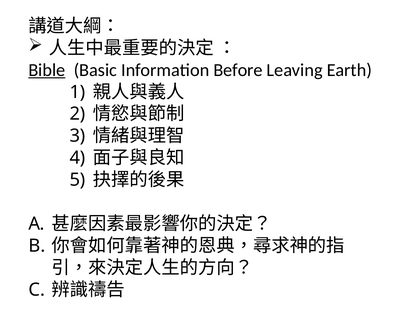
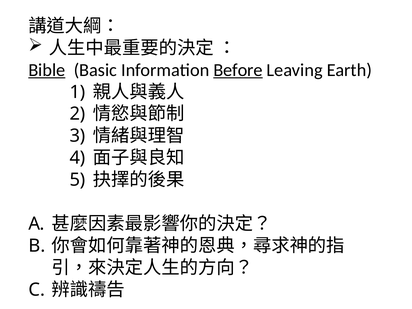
Before underline: none -> present
